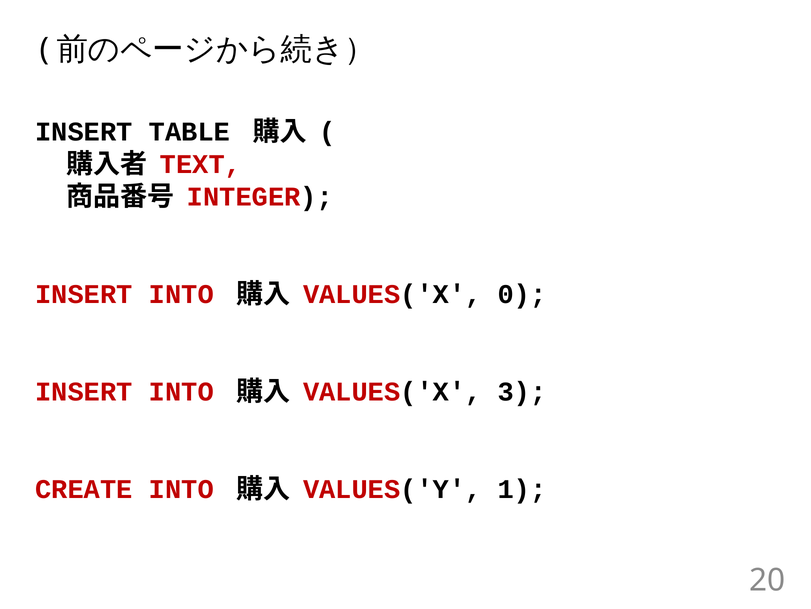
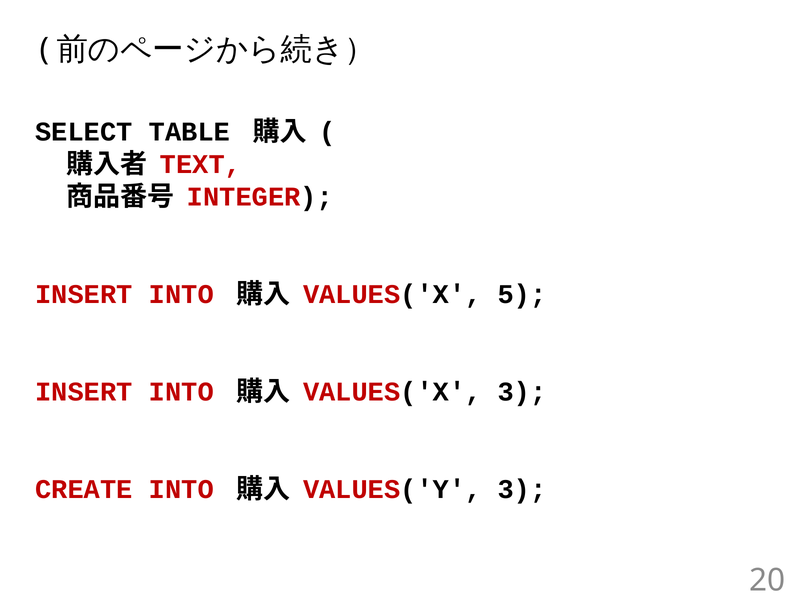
INSERT at (84, 132): INSERT -> SELECT
0: 0 -> 5
VALUES('Y 1: 1 -> 3
